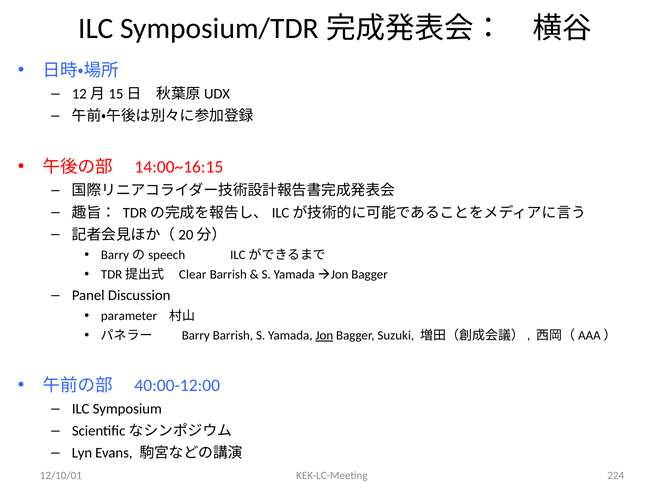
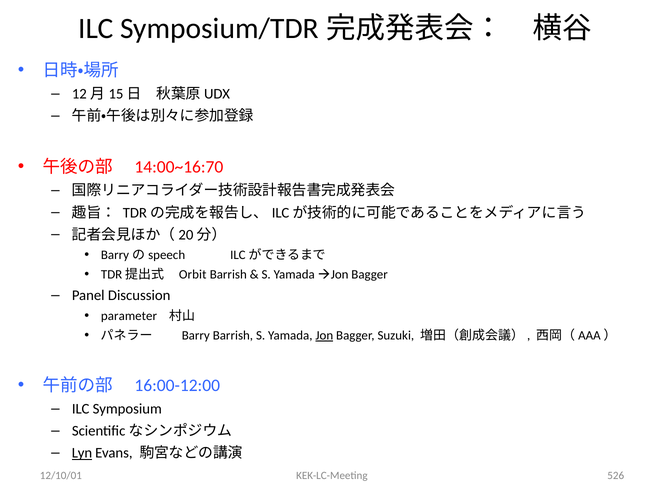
14:00~16:15: 14:00~16:15 -> 14:00~16:70
Clear: Clear -> Orbit
40:00-12:00: 40:00-12:00 -> 16:00-12:00
Lyn underline: none -> present
224: 224 -> 526
